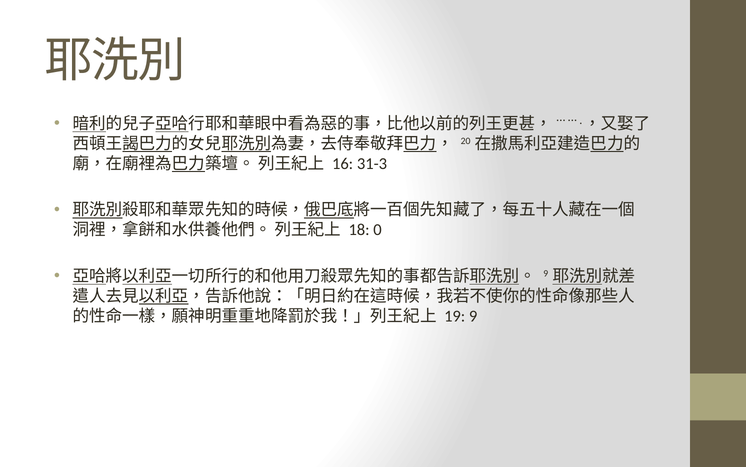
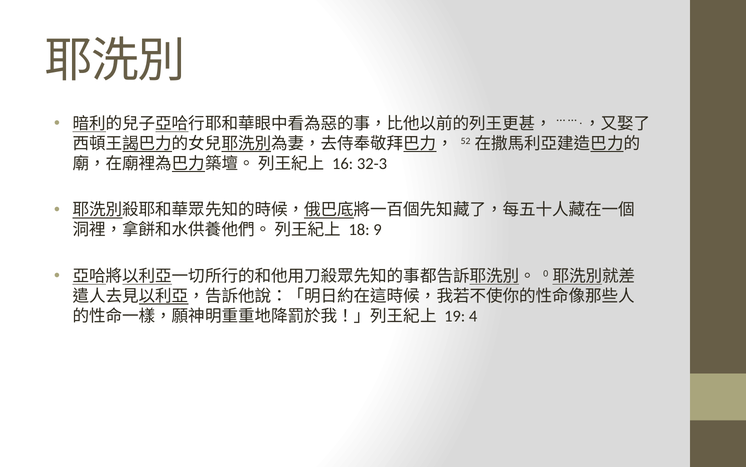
20: 20 -> 52
31-3: 31-3 -> 32-3
0: 0 -> 9
9 at (546, 273): 9 -> 0
19 9: 9 -> 4
